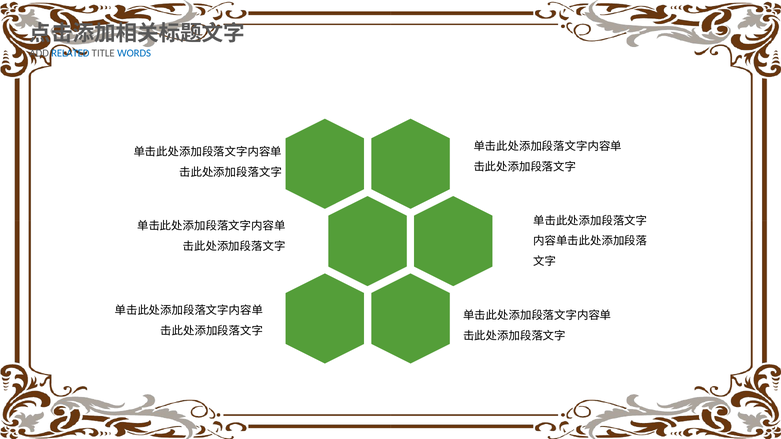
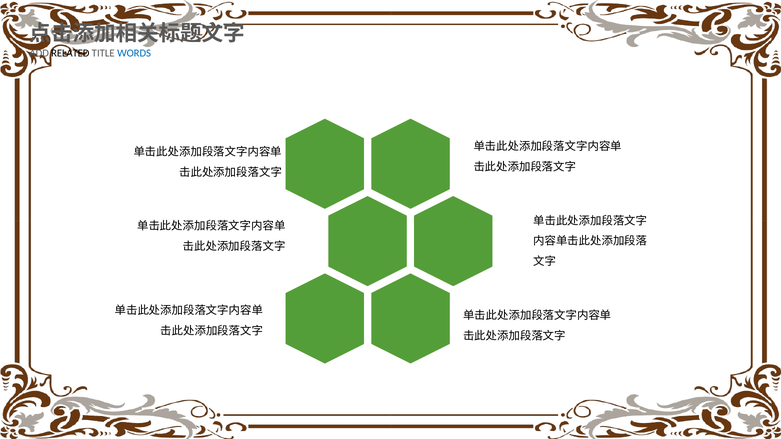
RELATED colour: blue -> black
